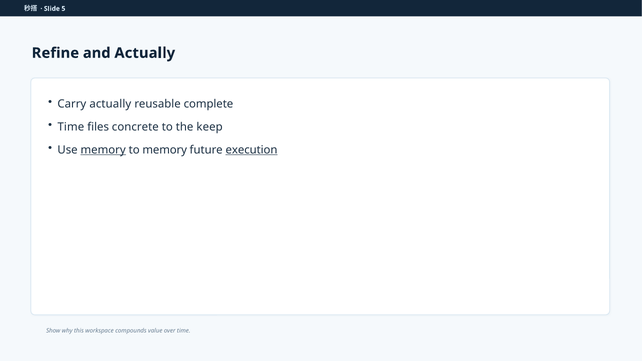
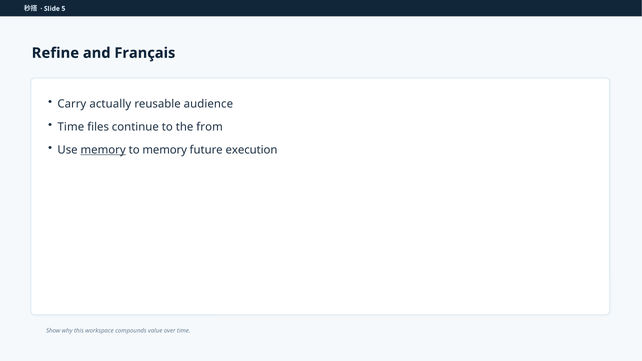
and Actually: Actually -> Français
complete: complete -> audience
concrete: concrete -> continue
keep: keep -> from
execution underline: present -> none
